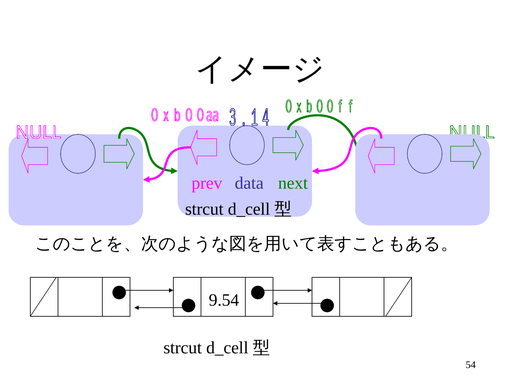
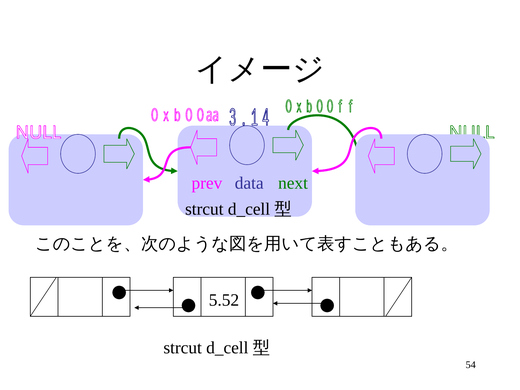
9.54: 9.54 -> 5.52
